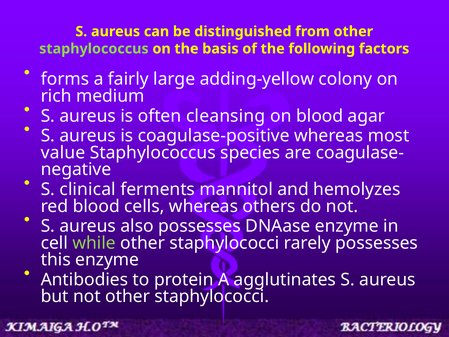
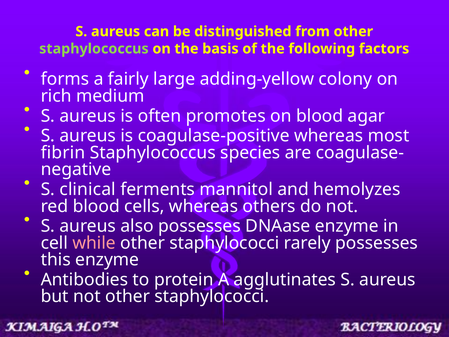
cleansing: cleansing -> promotes
value: value -> fibrin
while colour: light green -> pink
